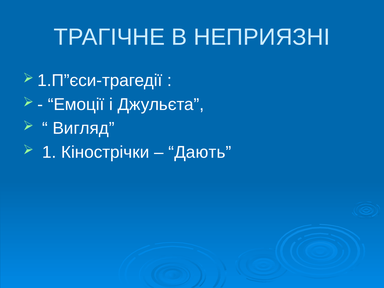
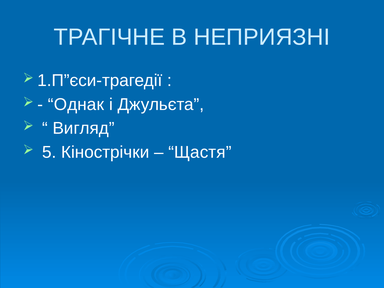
Емоції: Емоції -> Однак
1: 1 -> 5
Дають: Дають -> Щастя
